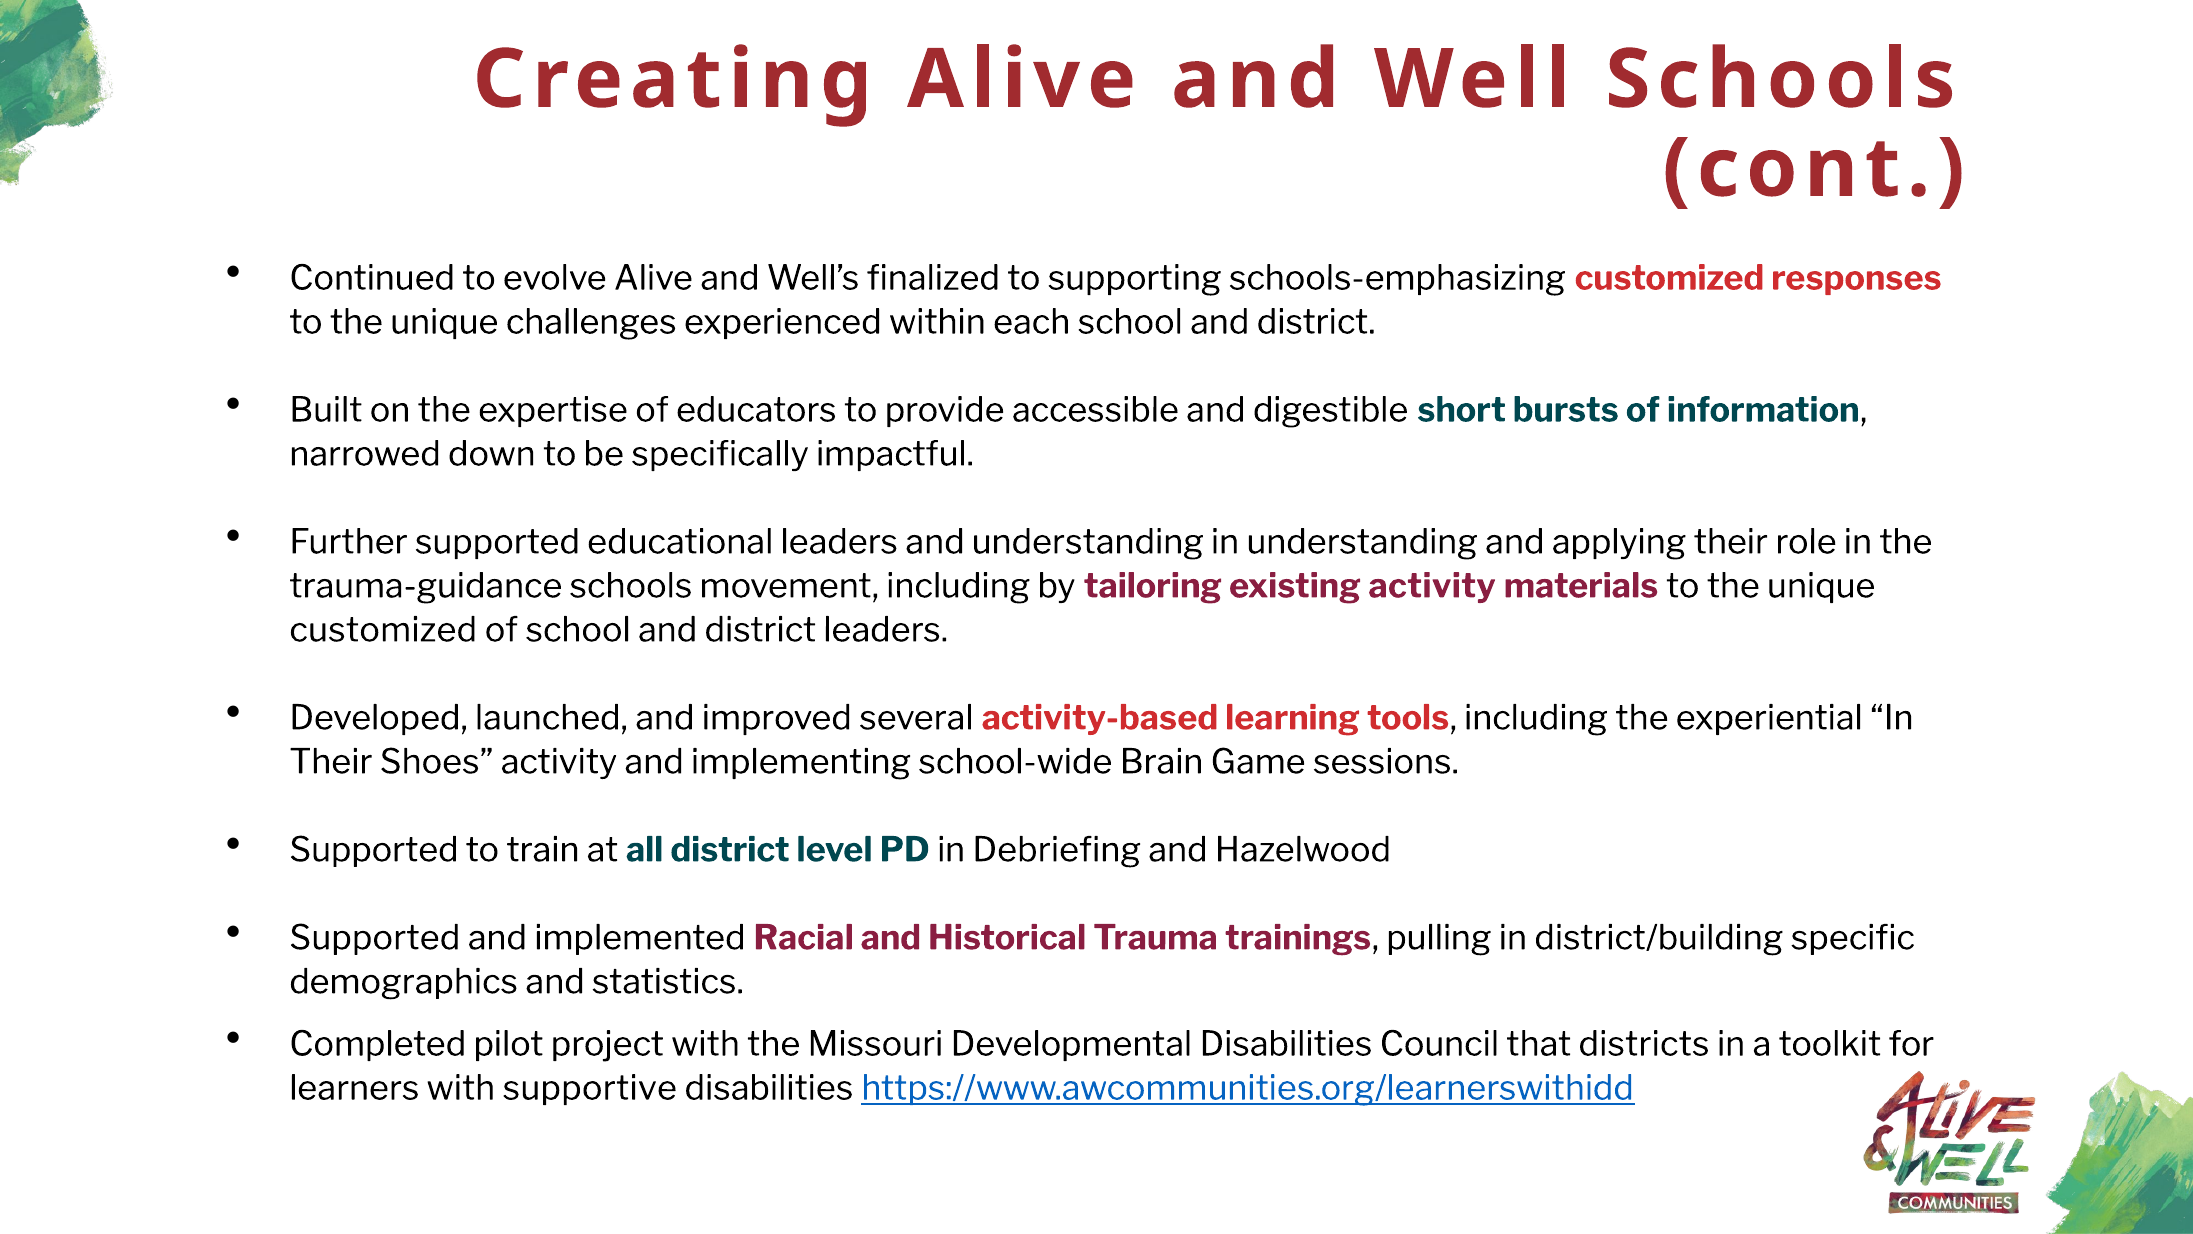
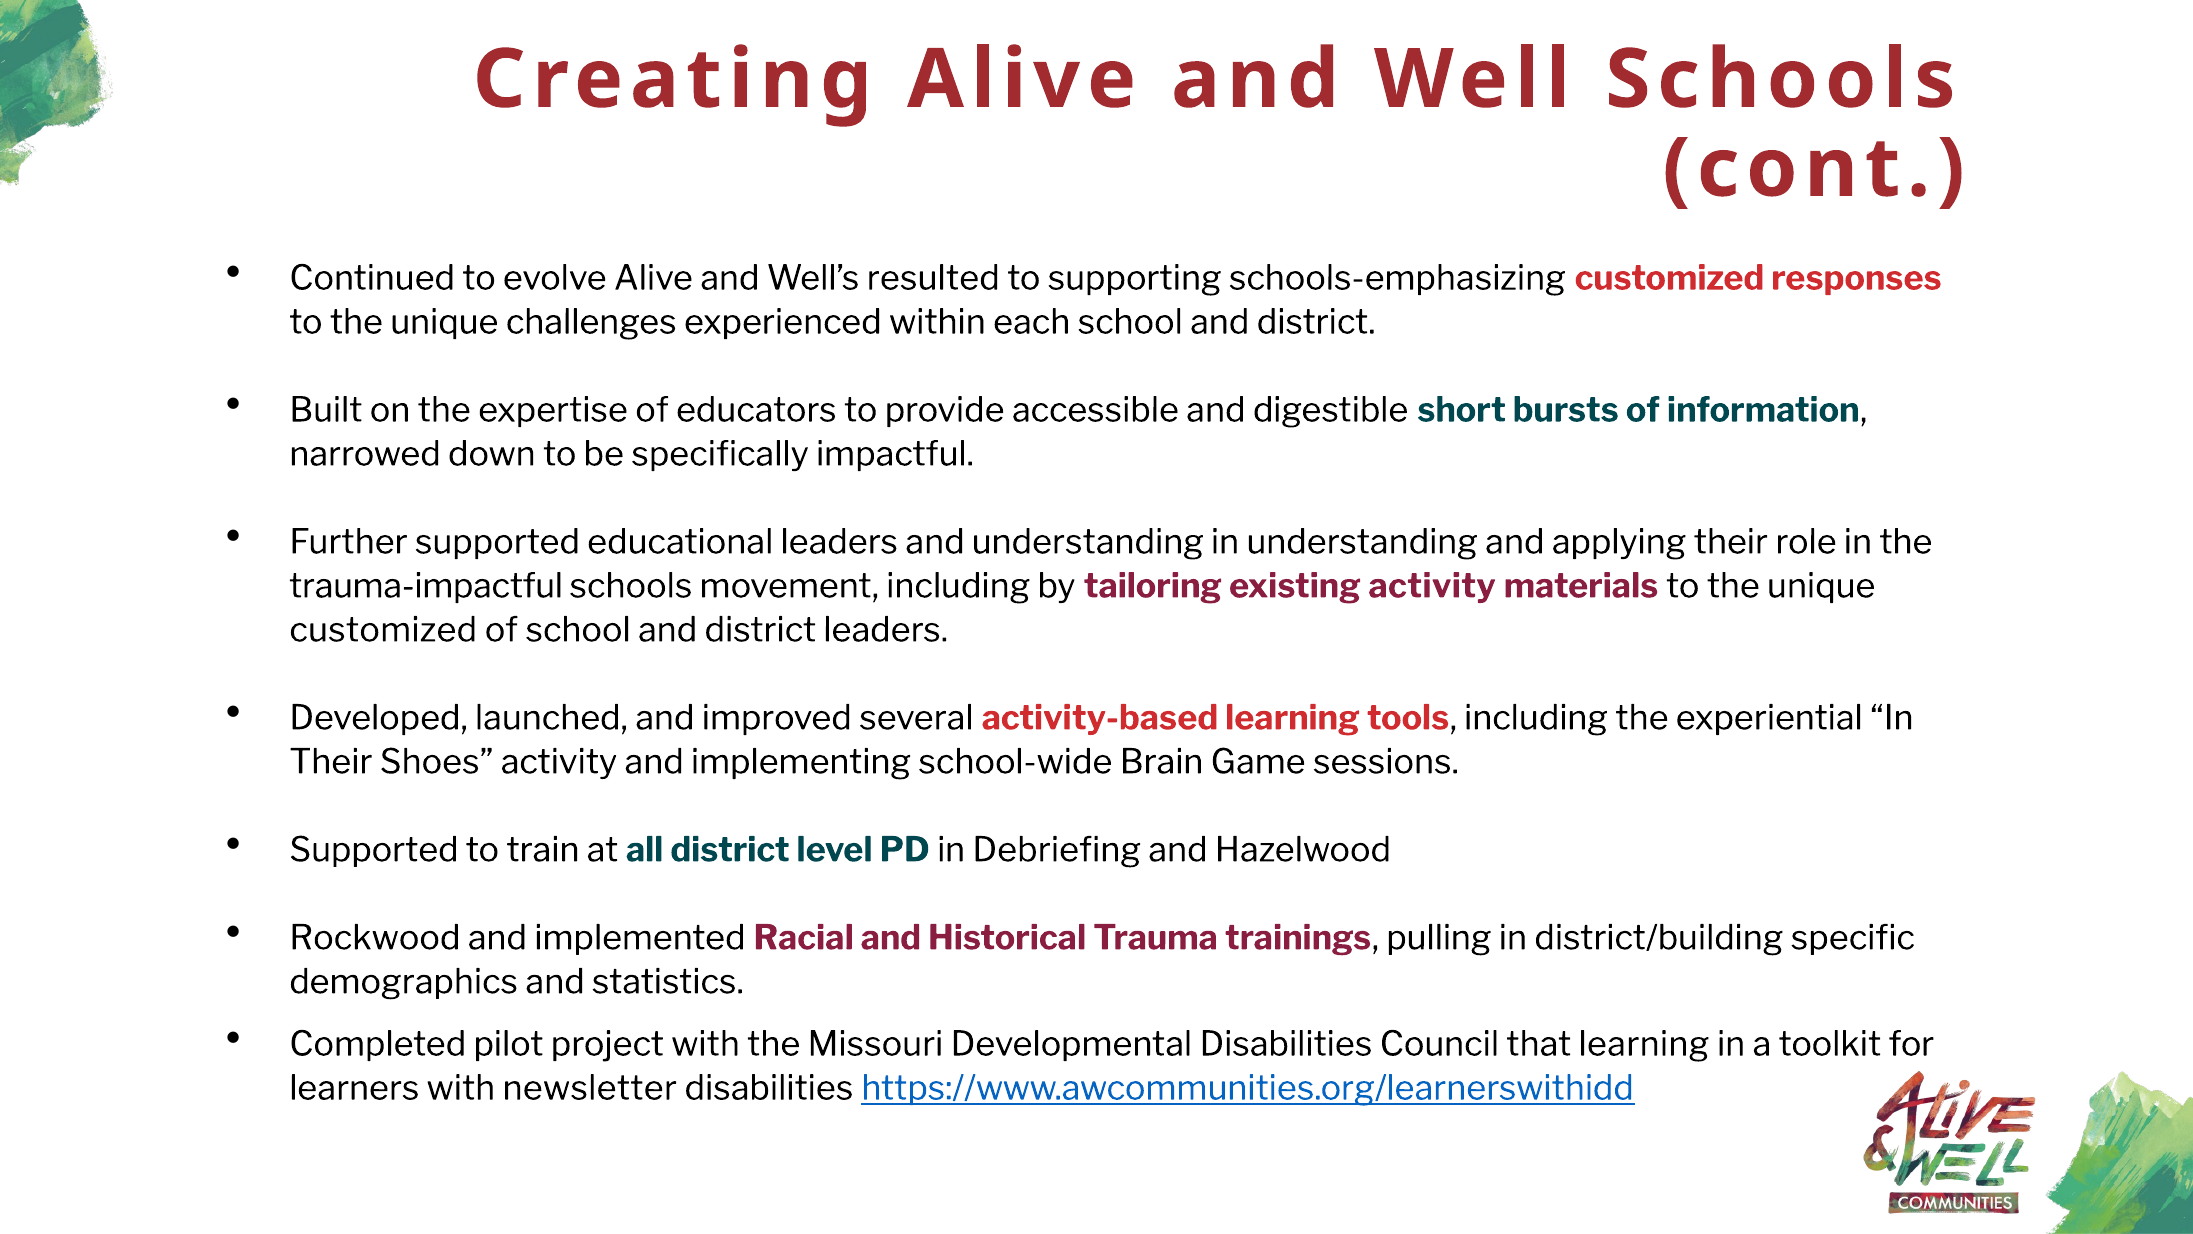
finalized: finalized -> resulted
trauma-guidance: trauma-guidance -> trauma-impactful
Supported at (375, 938): Supported -> Rockwood
that districts: districts -> learning
supportive: supportive -> newsletter
